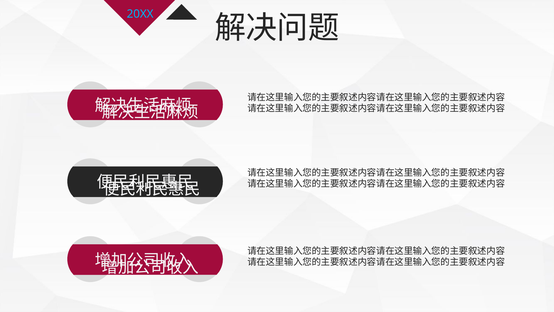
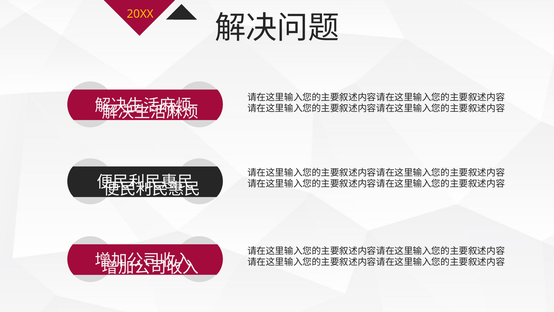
20XX colour: light blue -> yellow
